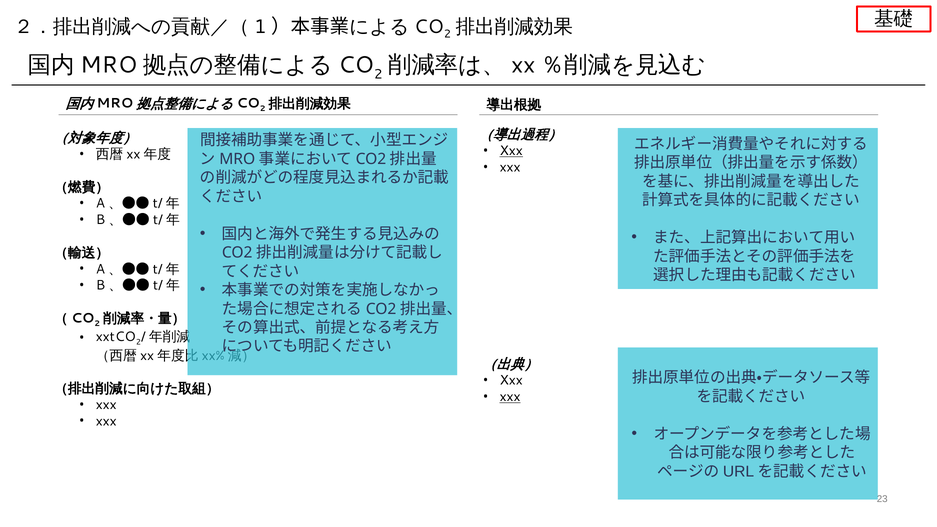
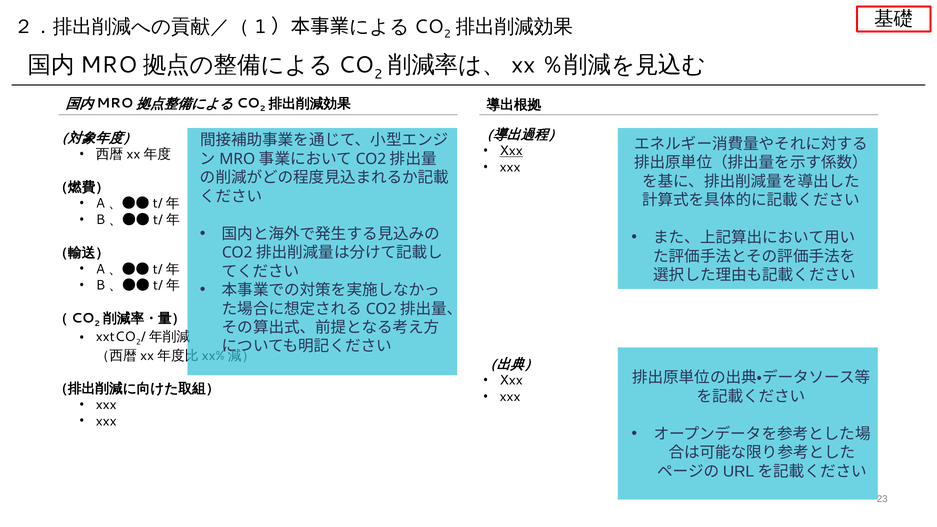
xxx at (510, 397) underline: present -> none
